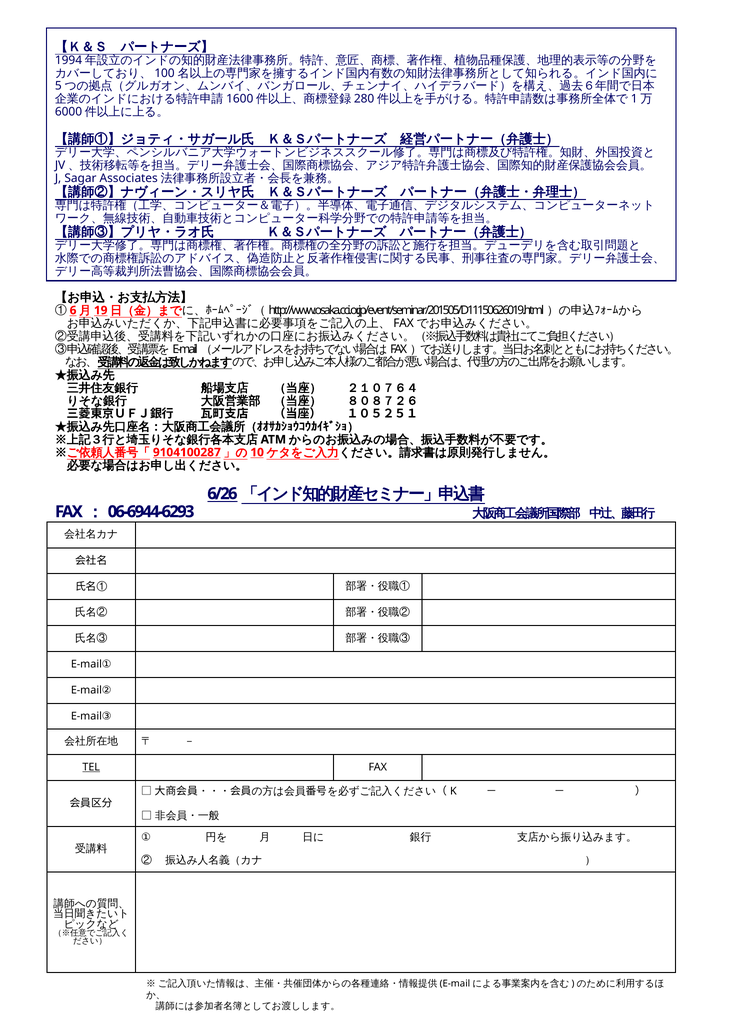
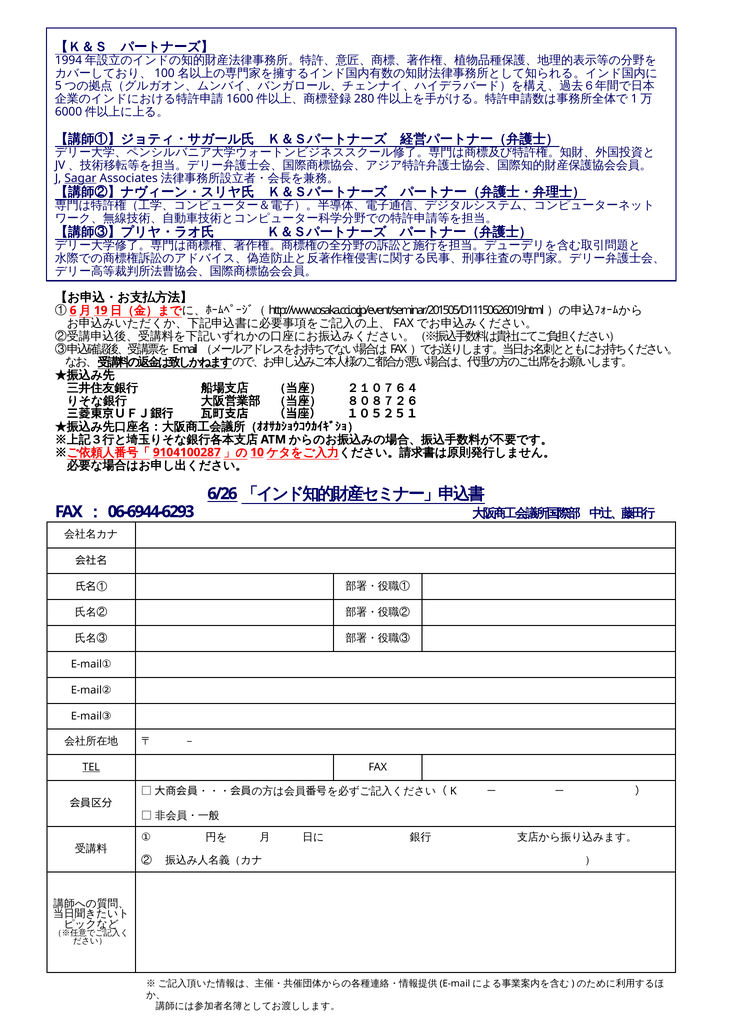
Sagar underline: none -> present
